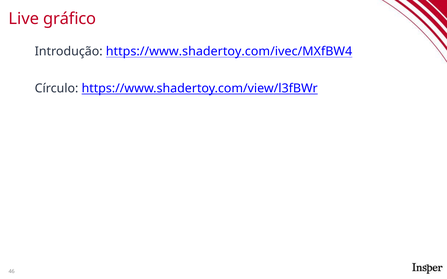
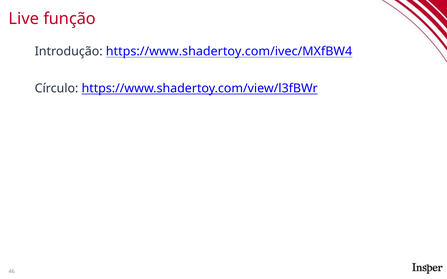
gráfico: gráfico -> função
